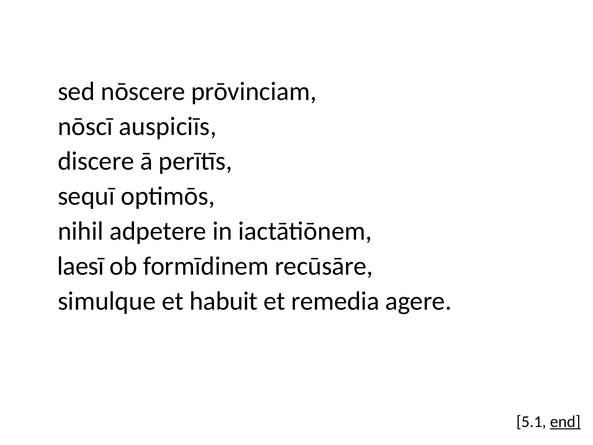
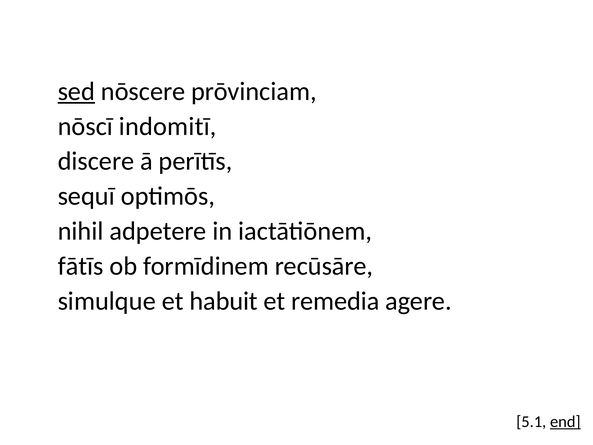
sed underline: none -> present
auspiciīs: auspiciīs -> indomitī
laesī: laesī -> fātīs
